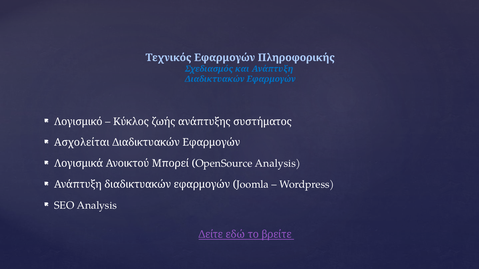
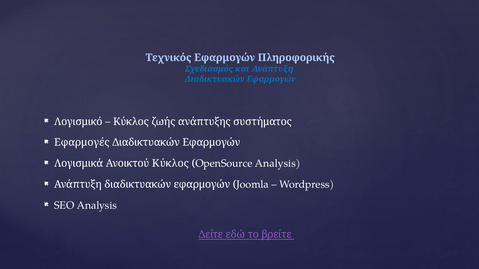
Ασχολείται: Ασχολείται -> Εφαρμογές
Ανοικτού Μπορεί: Μπορεί -> Κύκλος
